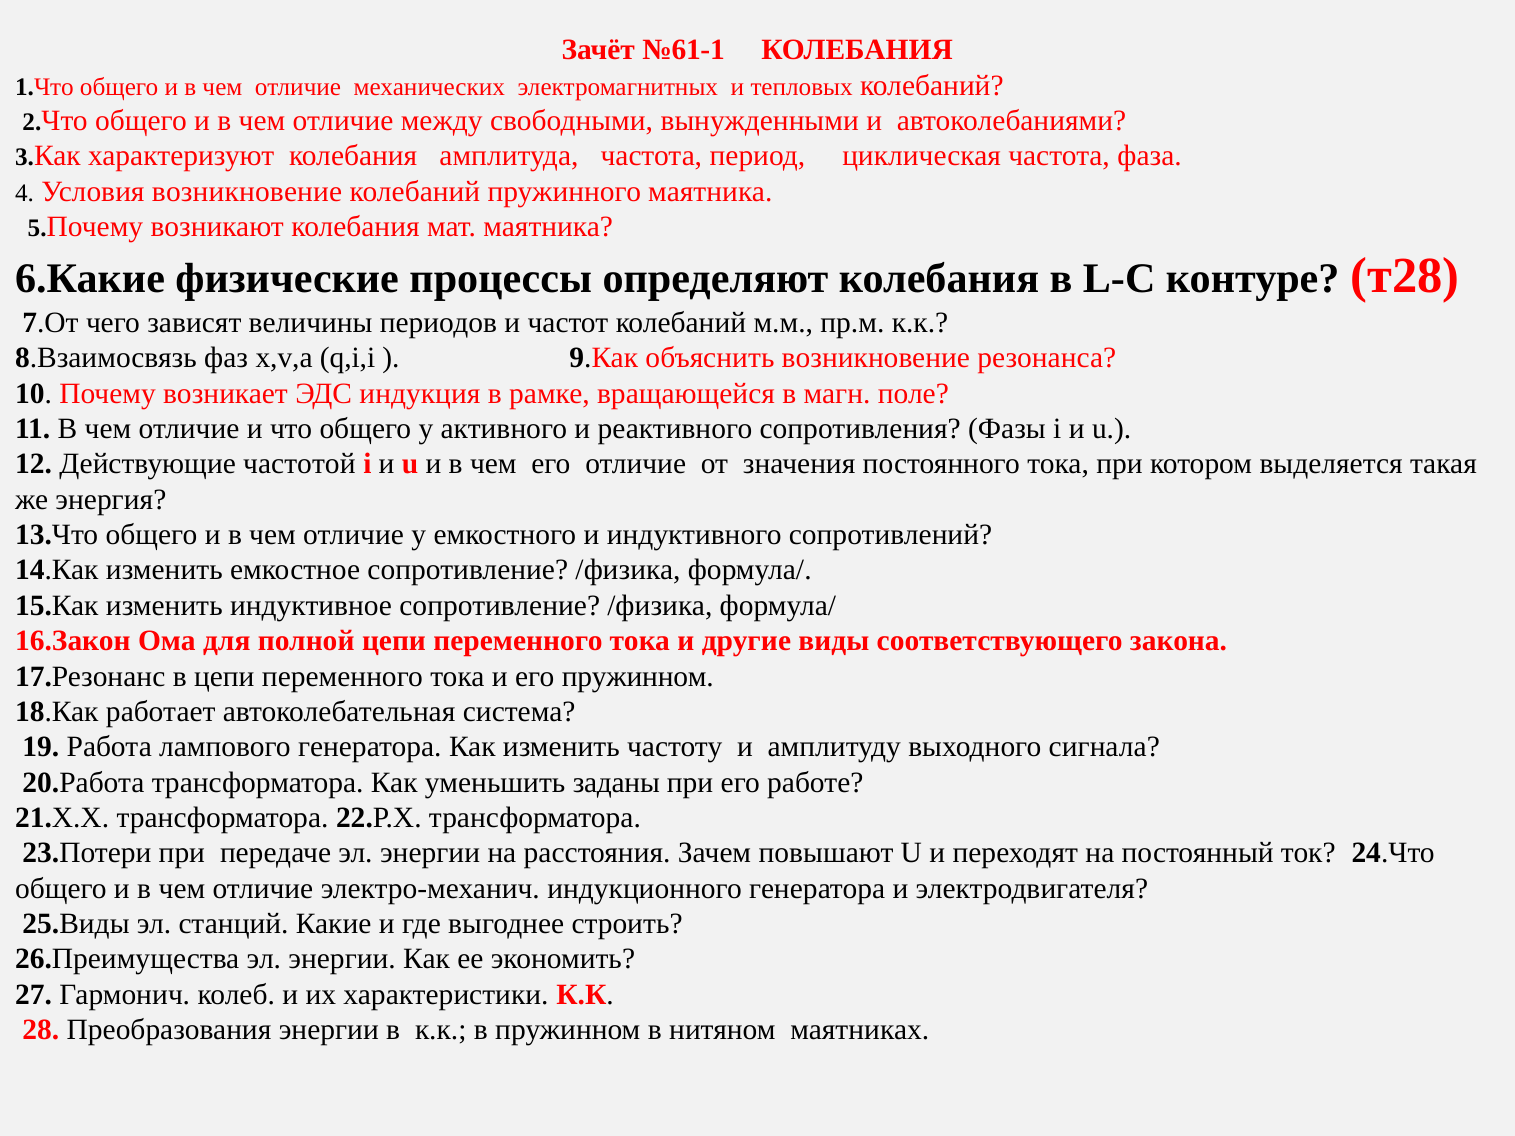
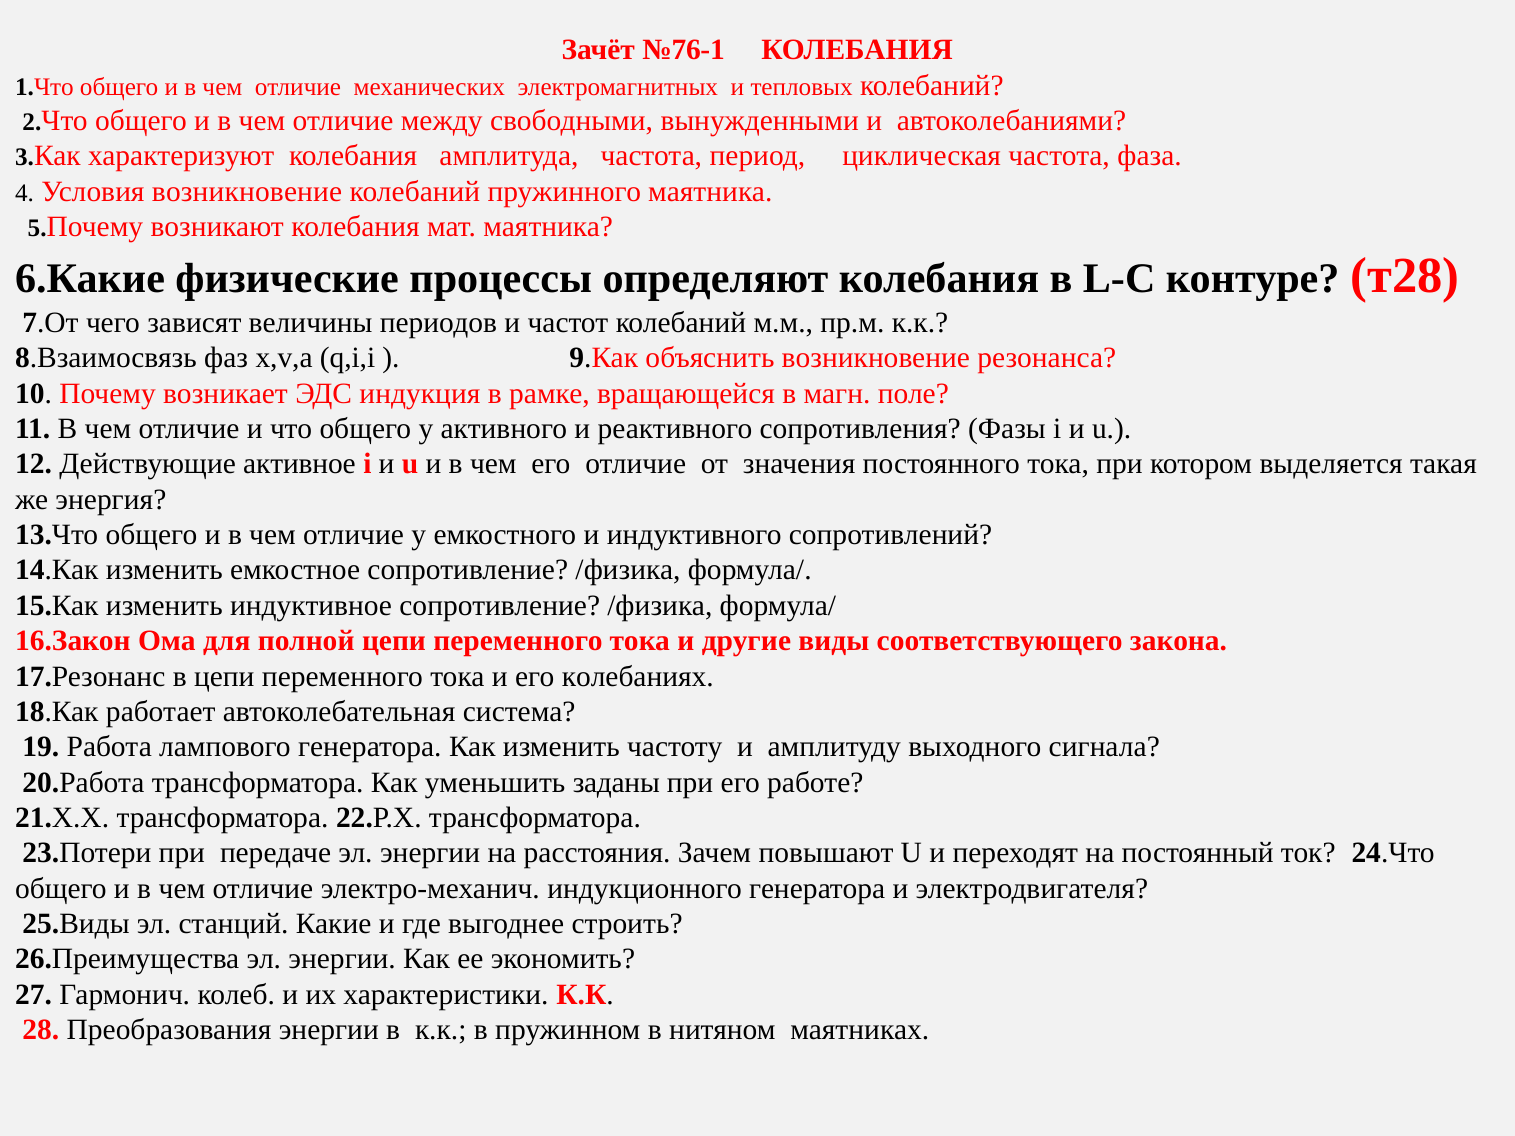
№61-1: №61-1 -> №76-1
частотой: частотой -> активное
его пружинном: пружинном -> колебаниях
